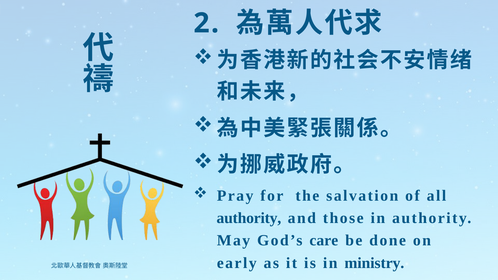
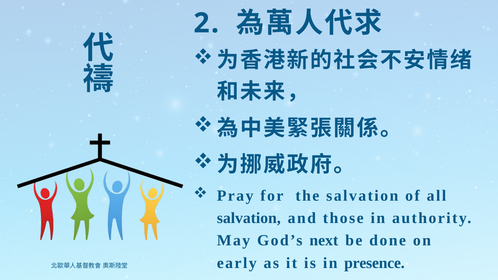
authority at (249, 218): authority -> salvation
care: care -> next
ministry: ministry -> presence
